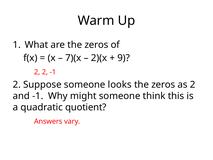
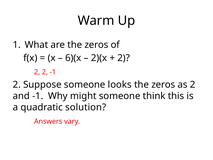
7)(x: 7)(x -> 6)(x
9 at (124, 58): 9 -> 2
quotient: quotient -> solution
